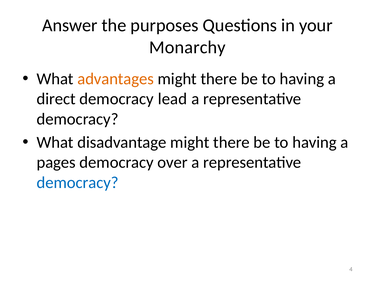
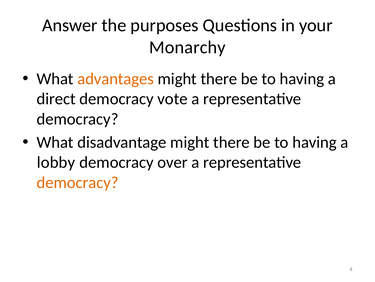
lead: lead -> vote
pages: pages -> lobby
democracy at (78, 182) colour: blue -> orange
